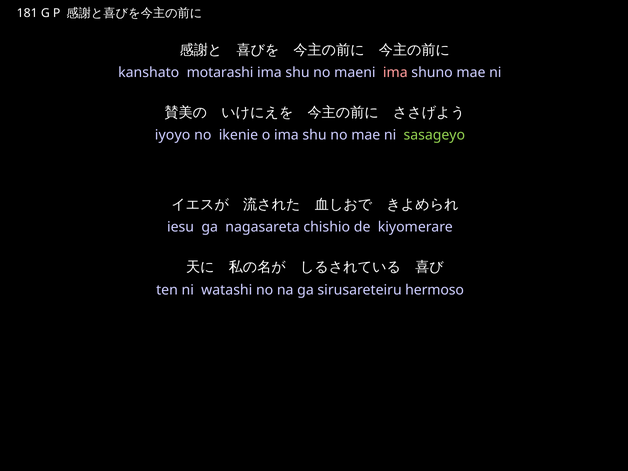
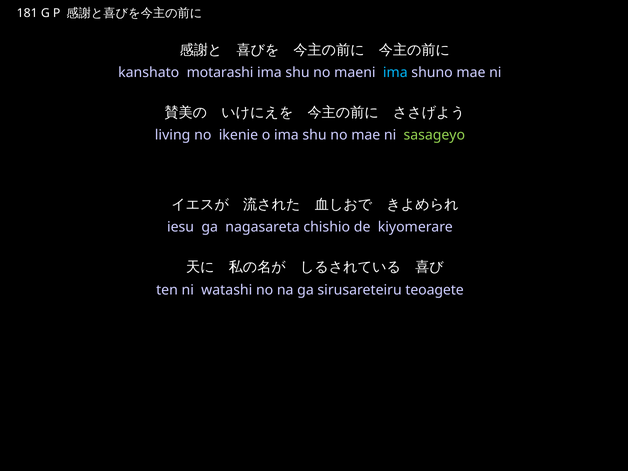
ima at (395, 73) colour: pink -> light blue
iyoyo: iyoyo -> living
hermoso: hermoso -> teoagete
